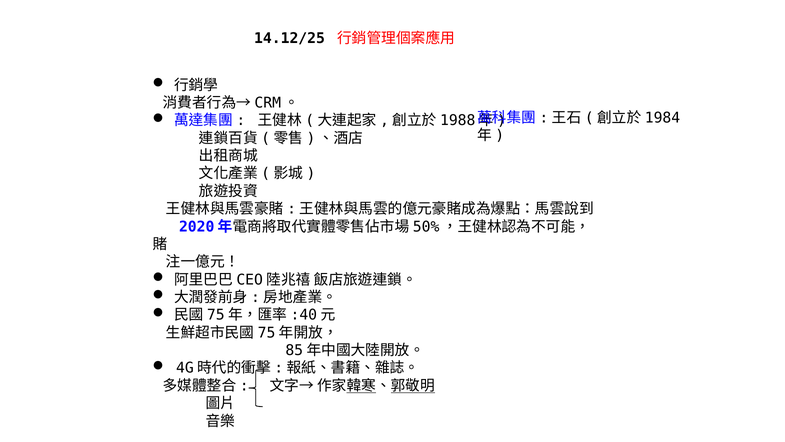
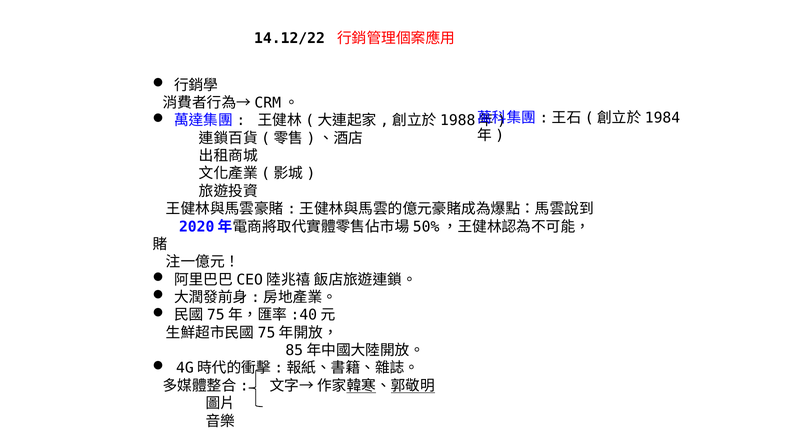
14.12/25: 14.12/25 -> 14.12/22
